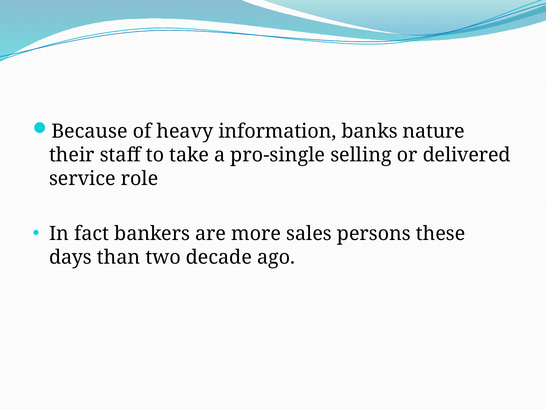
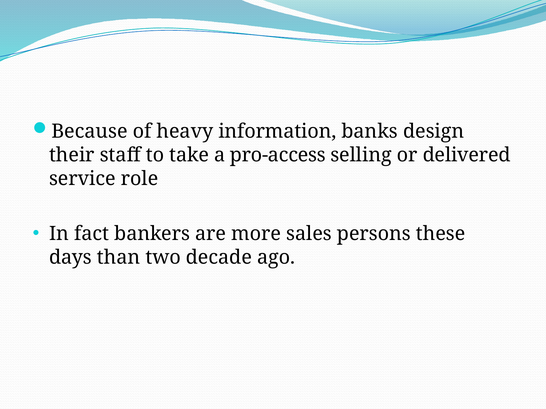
nature: nature -> design
pro-single: pro-single -> pro-access
